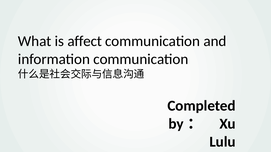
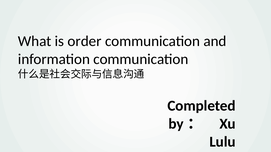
affect: affect -> order
